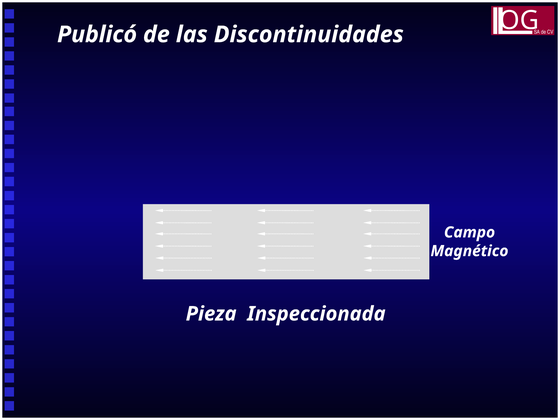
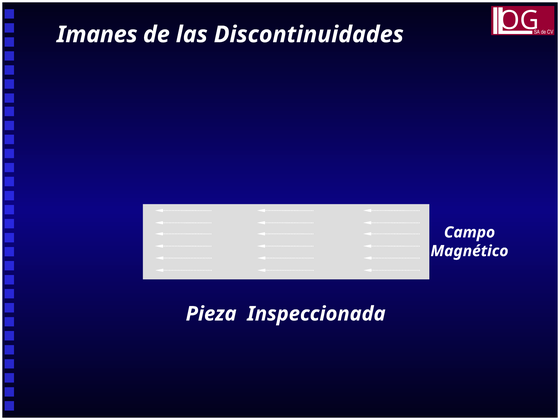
Publicó: Publicó -> Imanes
